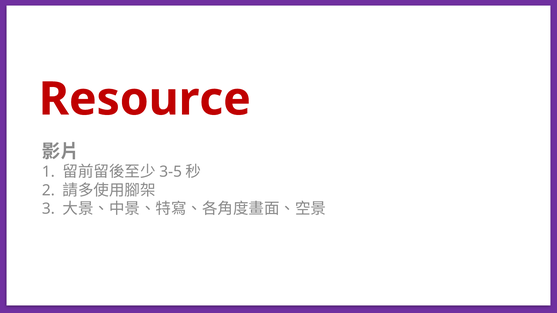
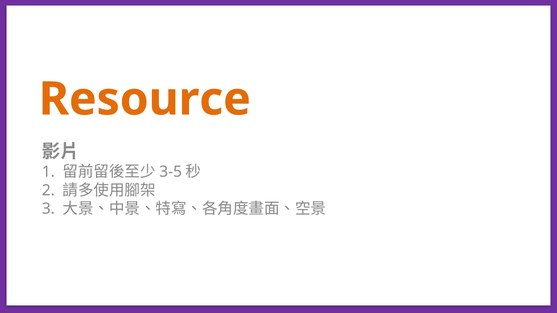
Resource colour: red -> orange
